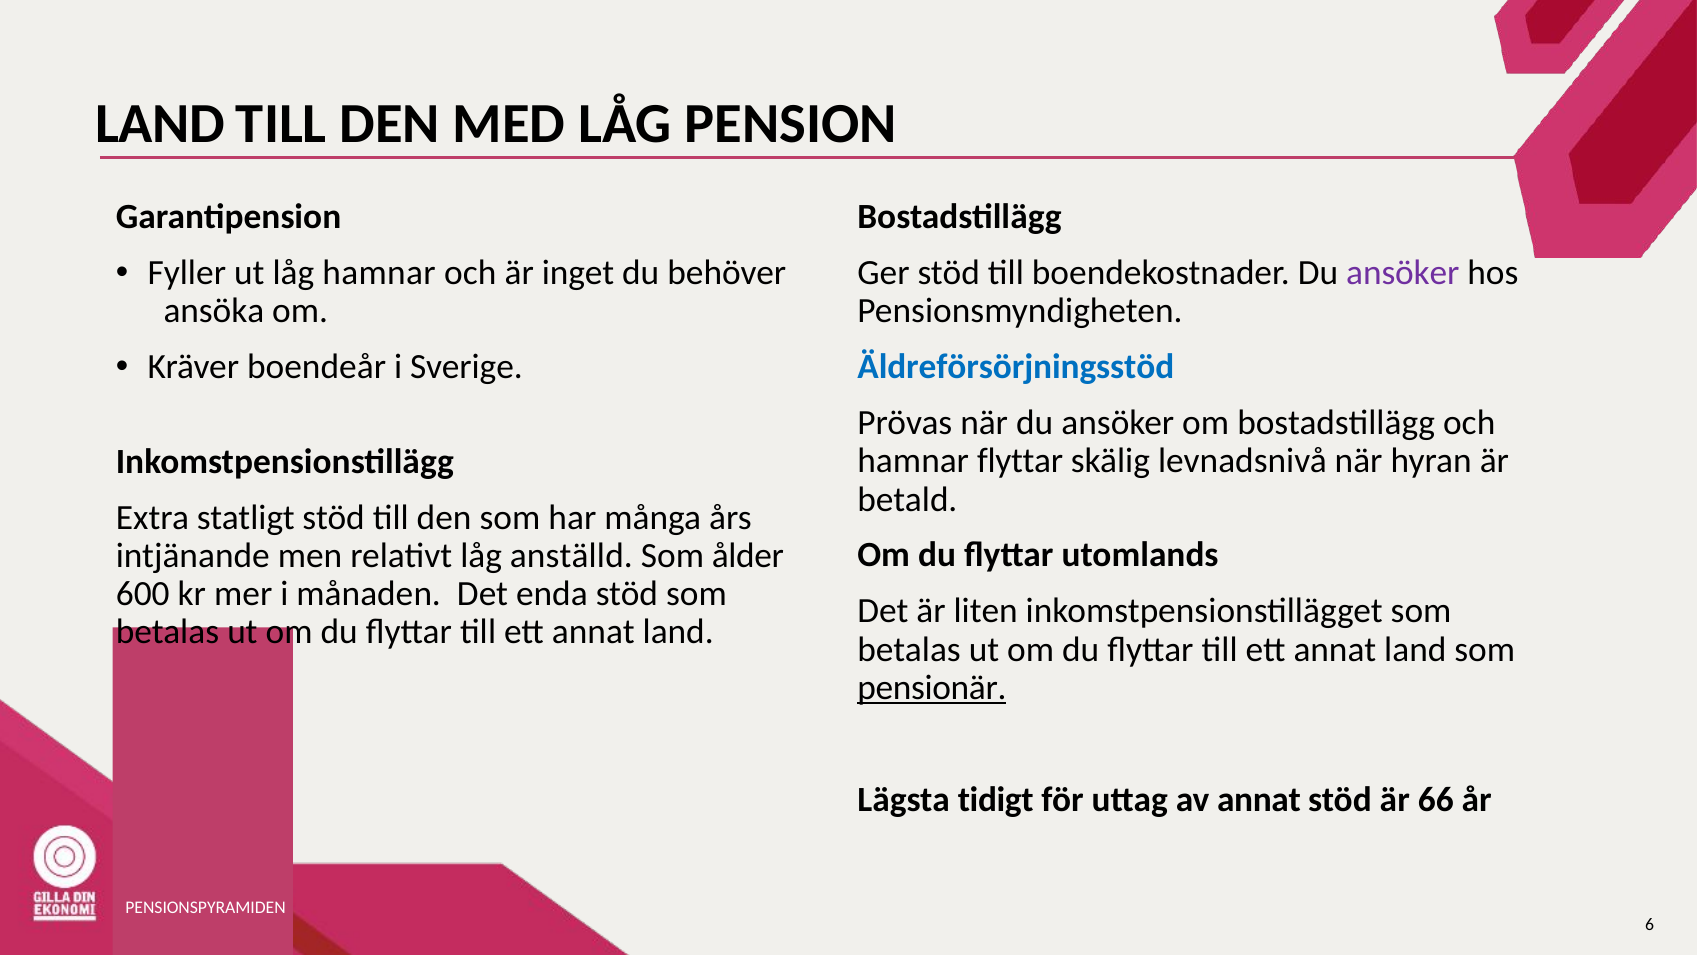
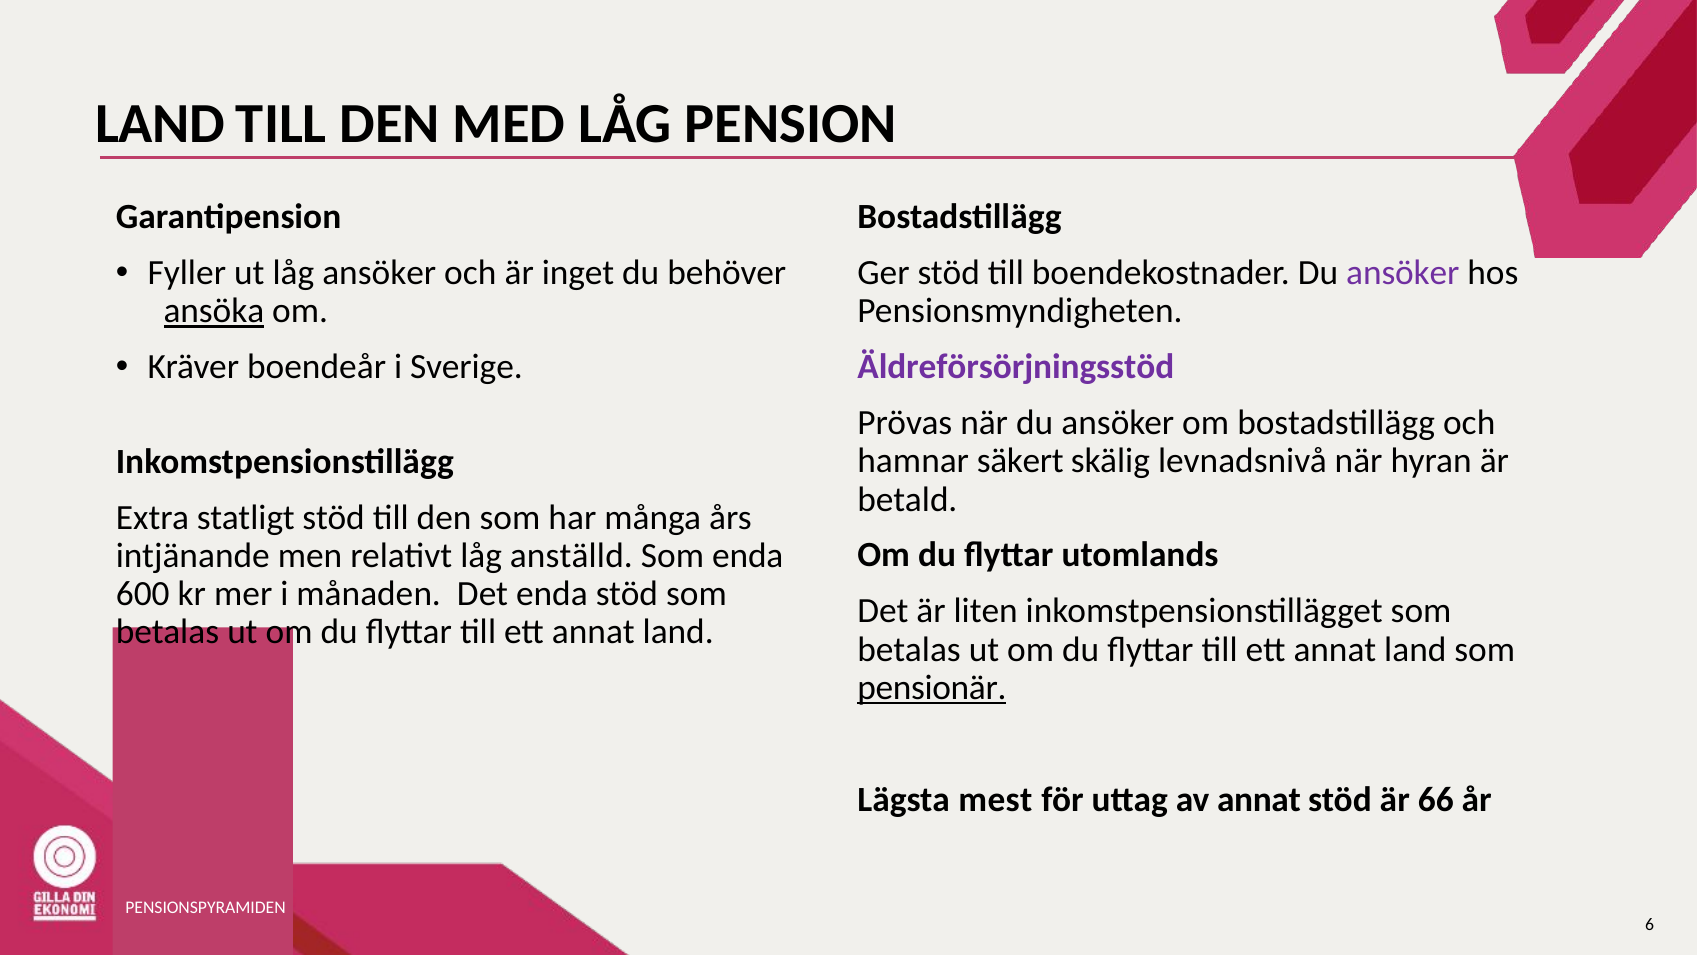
låg hamnar: hamnar -> ansöker
ansöka underline: none -> present
Äldreförsörjningsstöd colour: blue -> purple
hamnar flyttar: flyttar -> säkert
Som ålder: ålder -> enda
tidigt: tidigt -> mest
